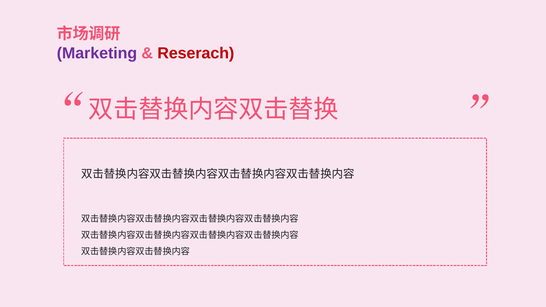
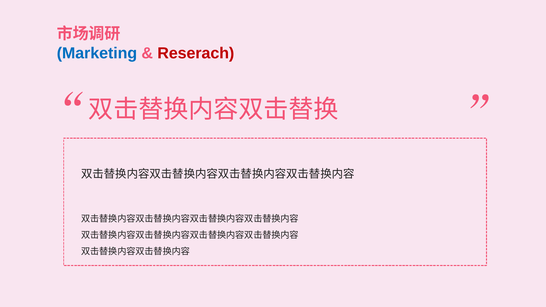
Marketing colour: purple -> blue
